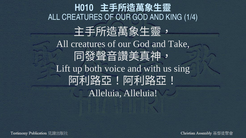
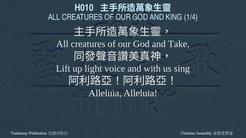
both: both -> light
